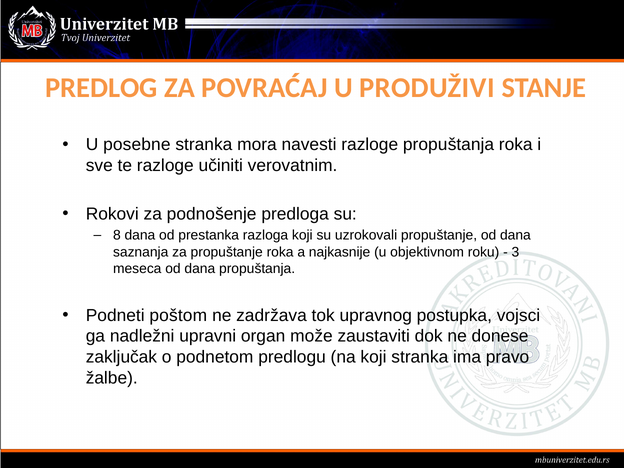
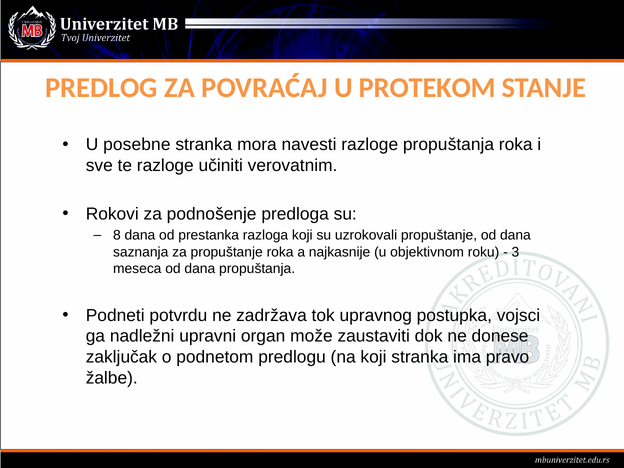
PRODUŽIVI: PRODUŽIVI -> PROTEKOM
poštom: poštom -> potvrdu
